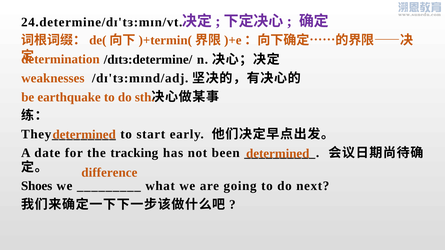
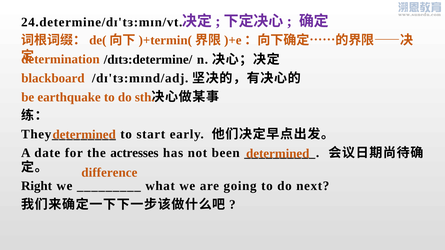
weaknesses: weaknesses -> blackboard
tracking: tracking -> actresses
Shoes: Shoes -> Right
